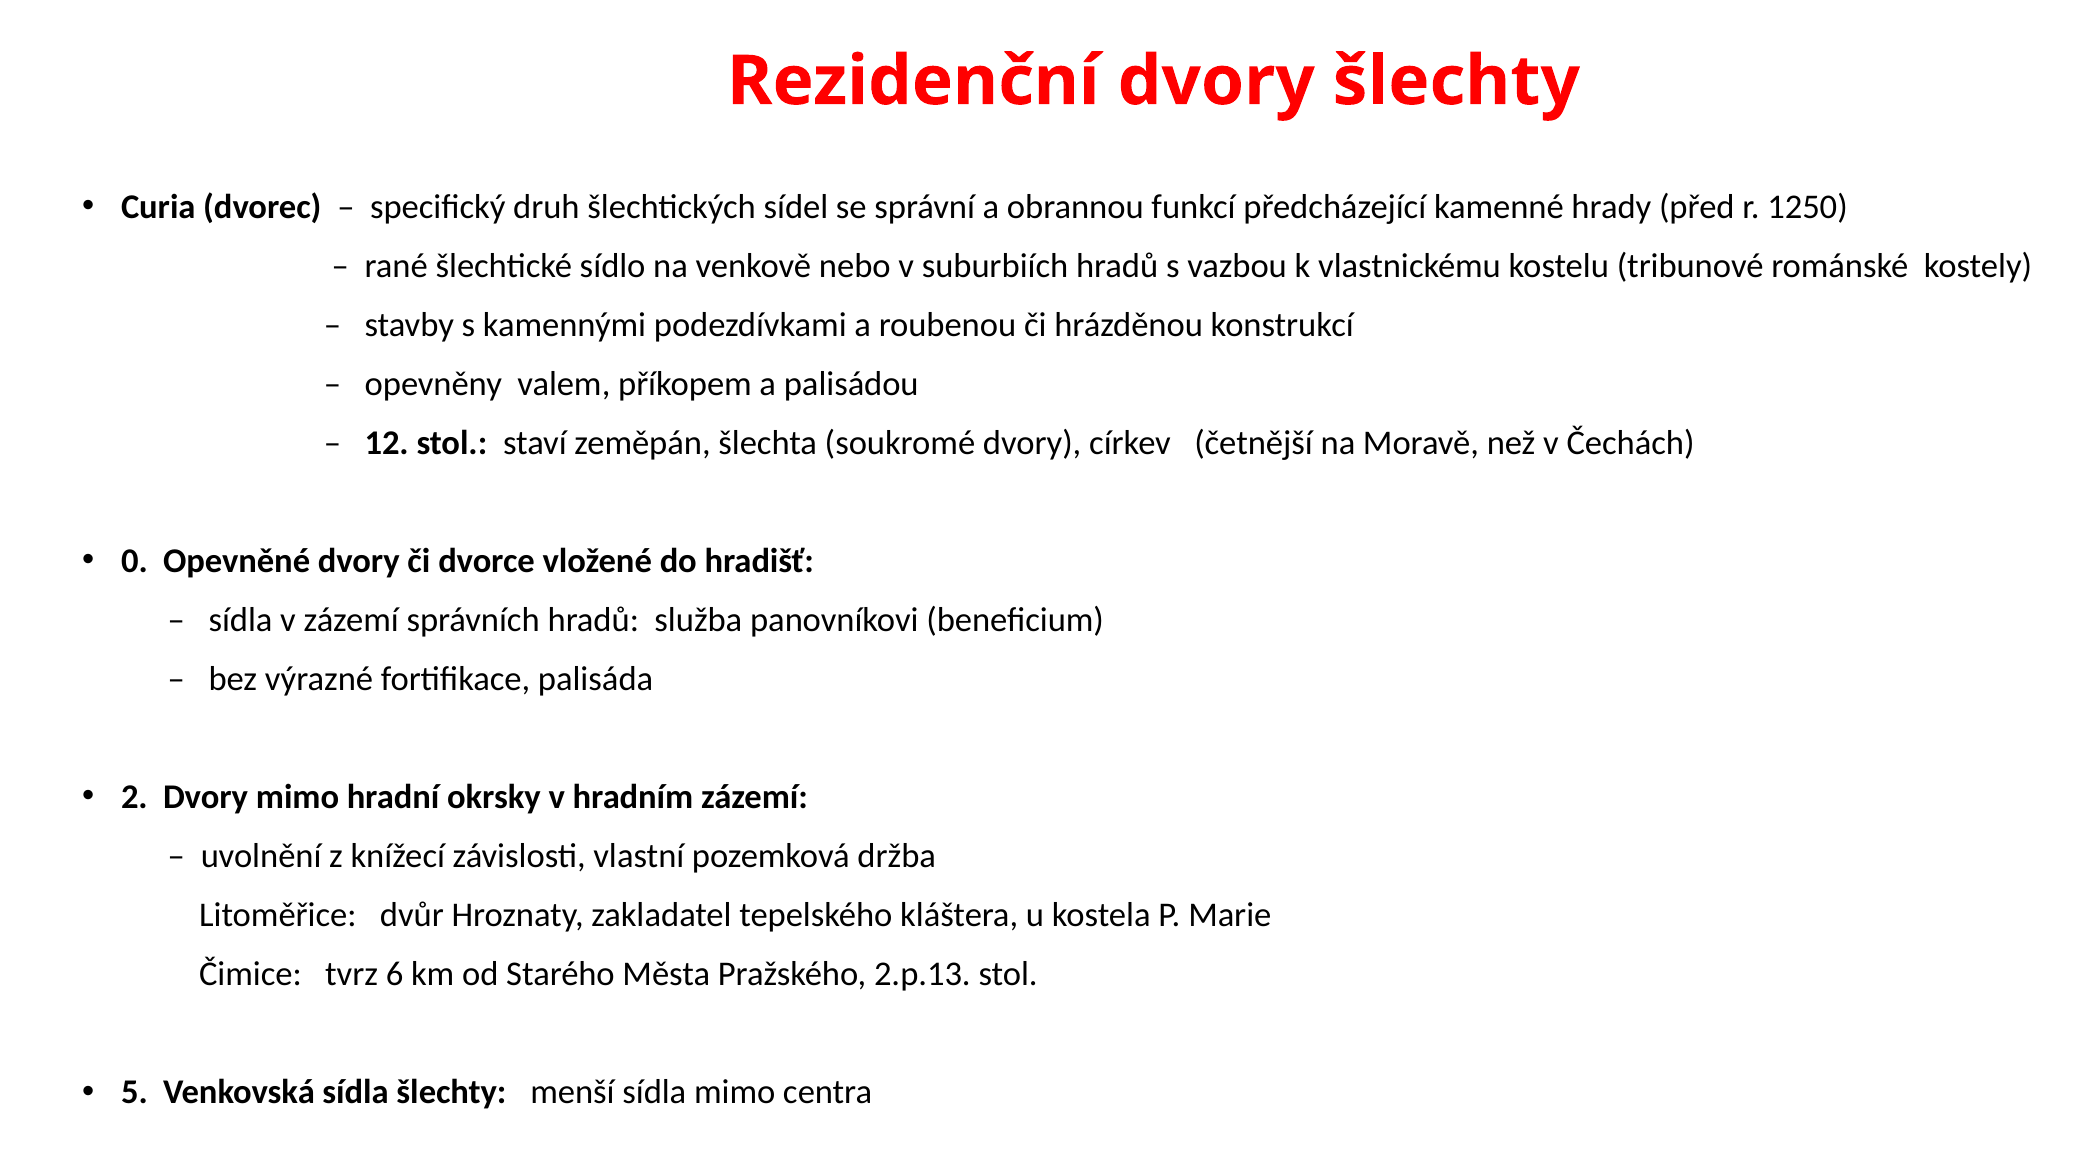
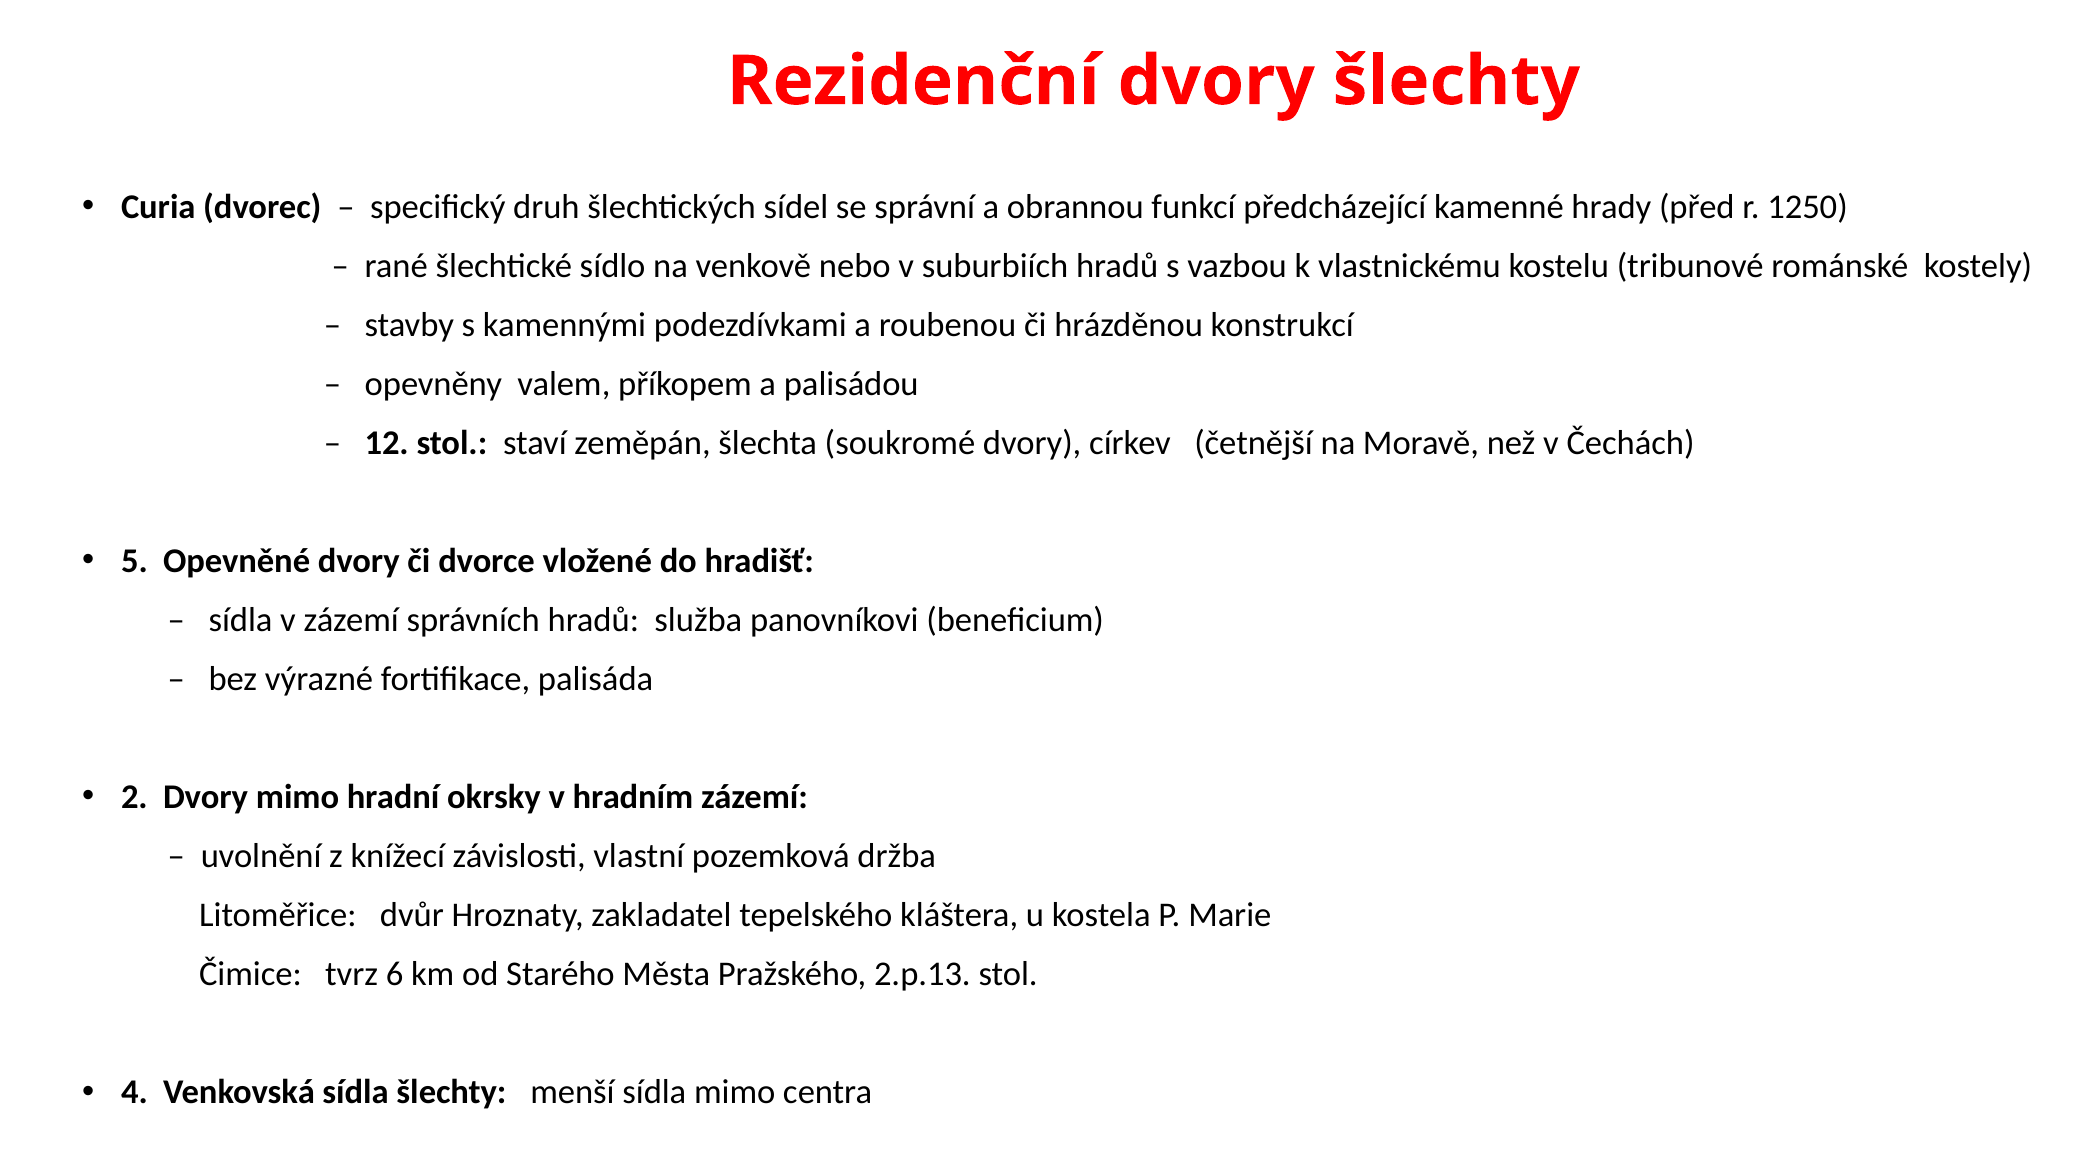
0: 0 -> 5
5: 5 -> 4
